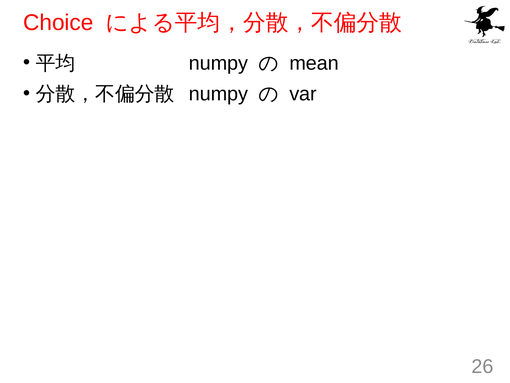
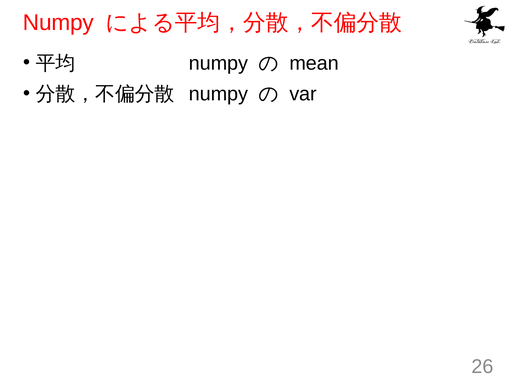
Choice at (58, 23): Choice -> Numpy
